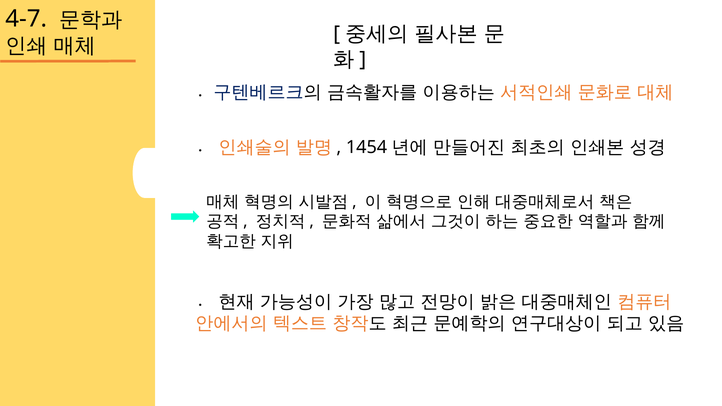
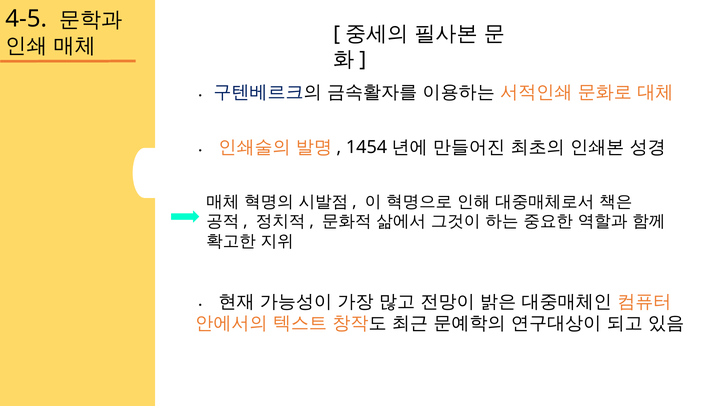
4-7: 4-7 -> 4-5
